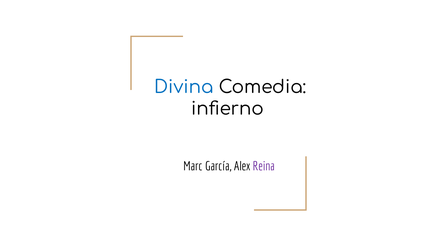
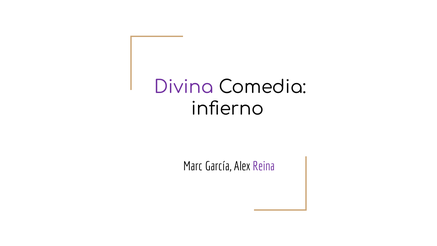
Divina colour: blue -> purple
